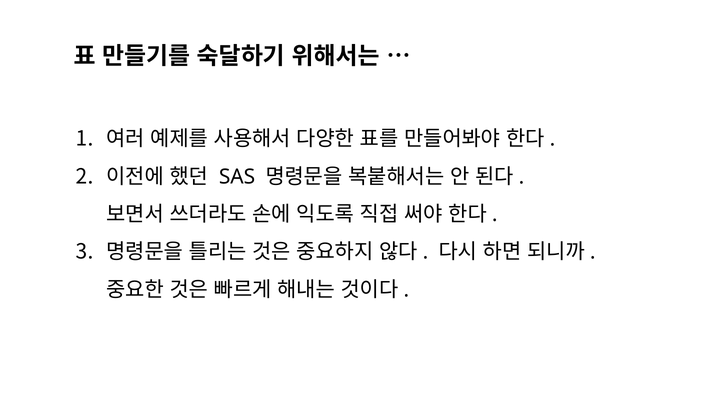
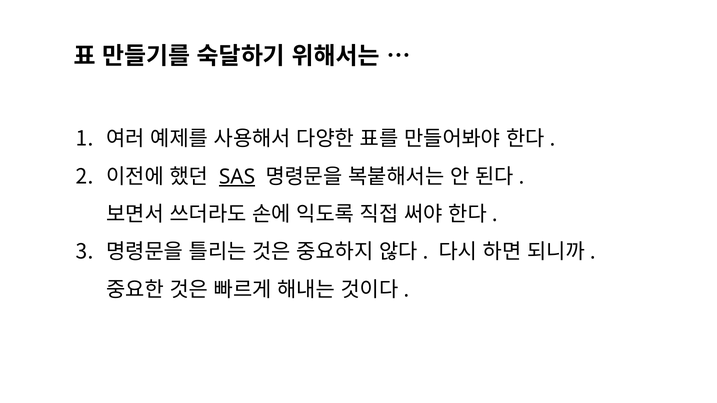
SAS underline: none -> present
